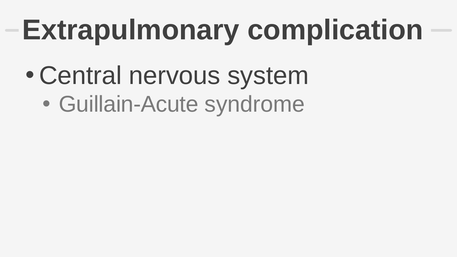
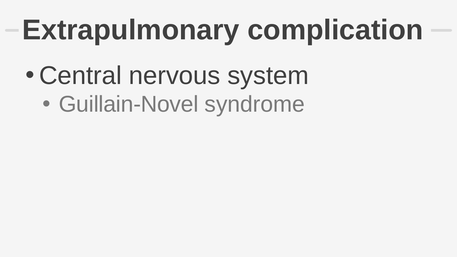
Guillain-Acute: Guillain-Acute -> Guillain-Novel
